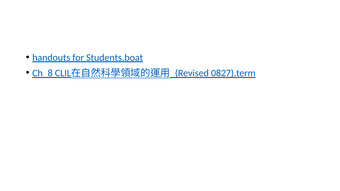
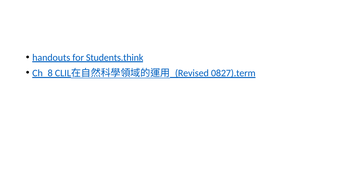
Students.boat: Students.boat -> Students.think
